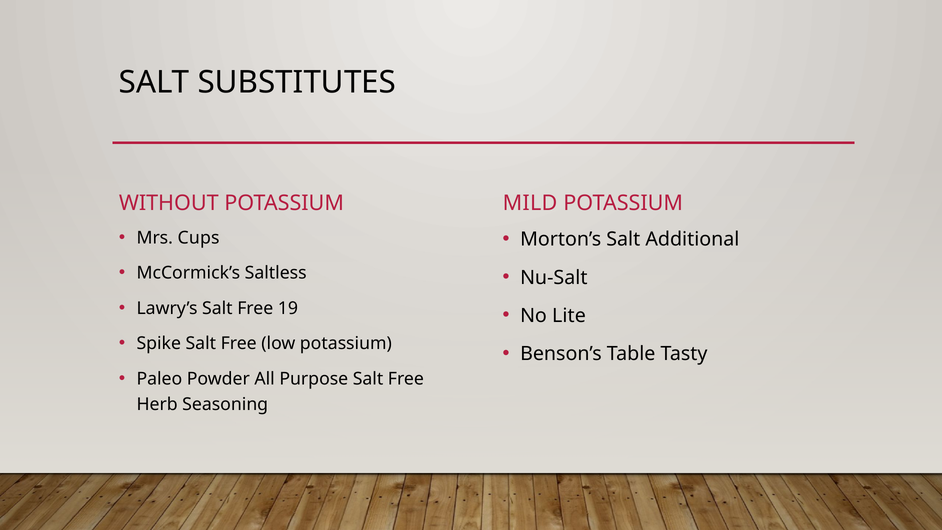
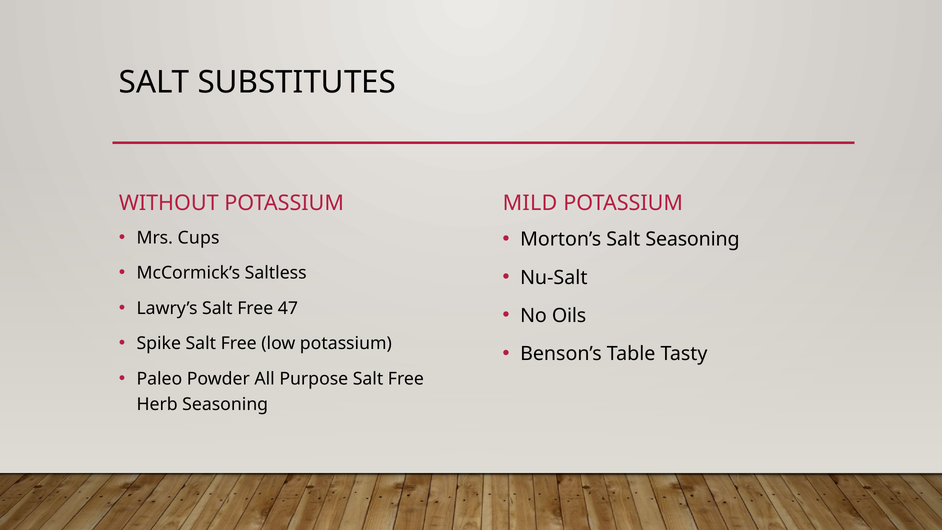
Salt Additional: Additional -> Seasoning
19: 19 -> 47
Lite: Lite -> Oils
